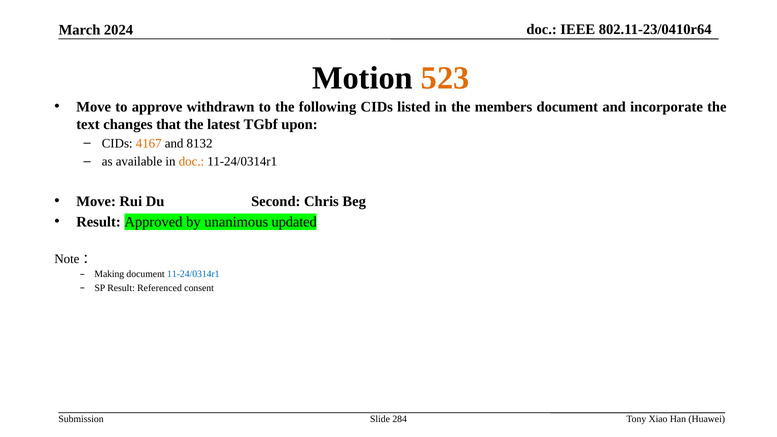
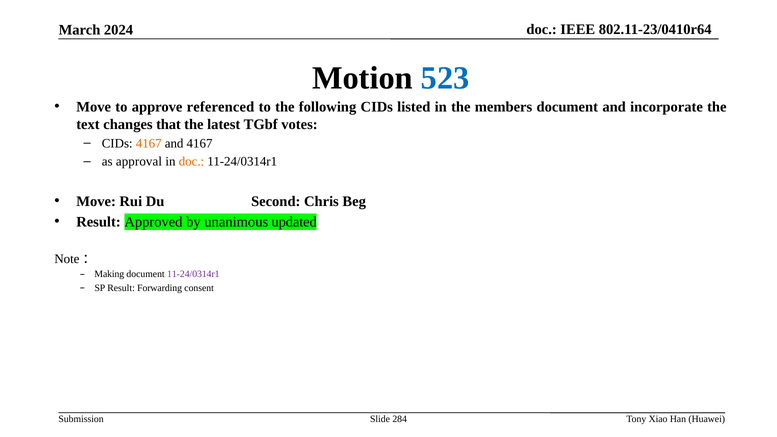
523 colour: orange -> blue
withdrawn: withdrawn -> referenced
upon: upon -> votes
and 8132: 8132 -> 4167
available: available -> approval
11-24/0314r1 at (193, 274) colour: blue -> purple
Referenced: Referenced -> Forwarding
